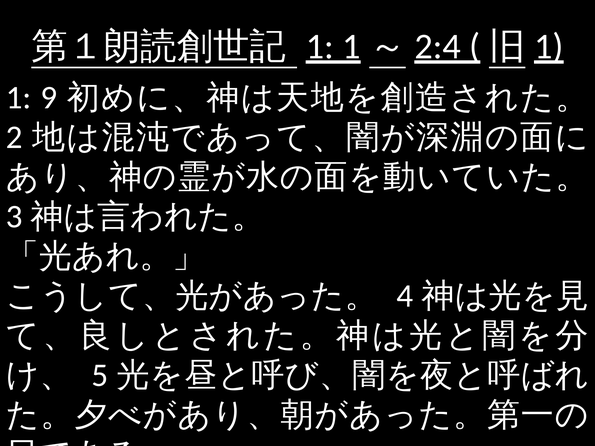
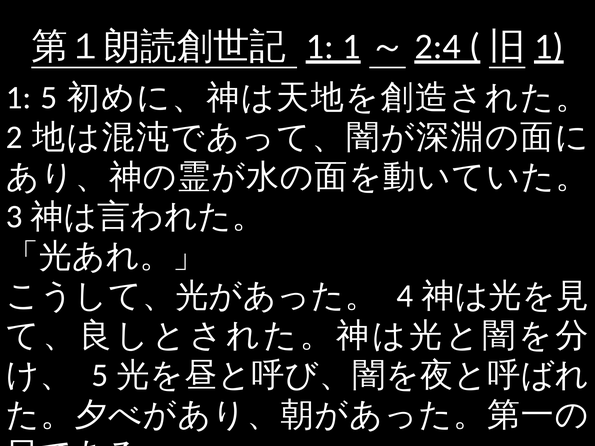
9: 9 -> 5
